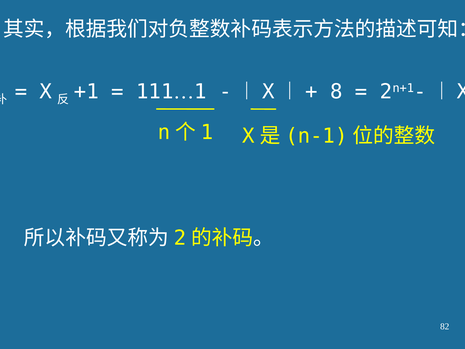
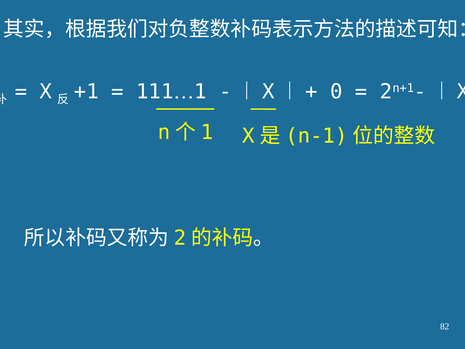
8: 8 -> 0
